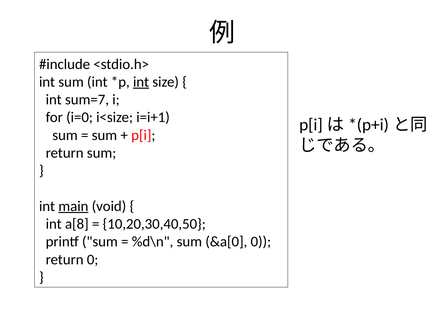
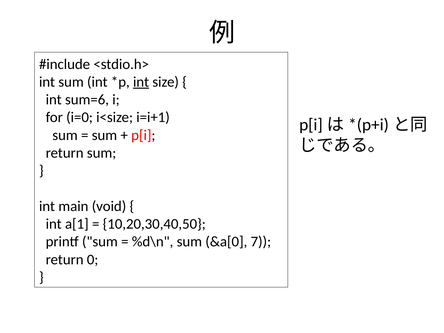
sum=7: sum=7 -> sum=6
main underline: present -> none
a[8: a[8 -> a[1
&a[0 0: 0 -> 7
